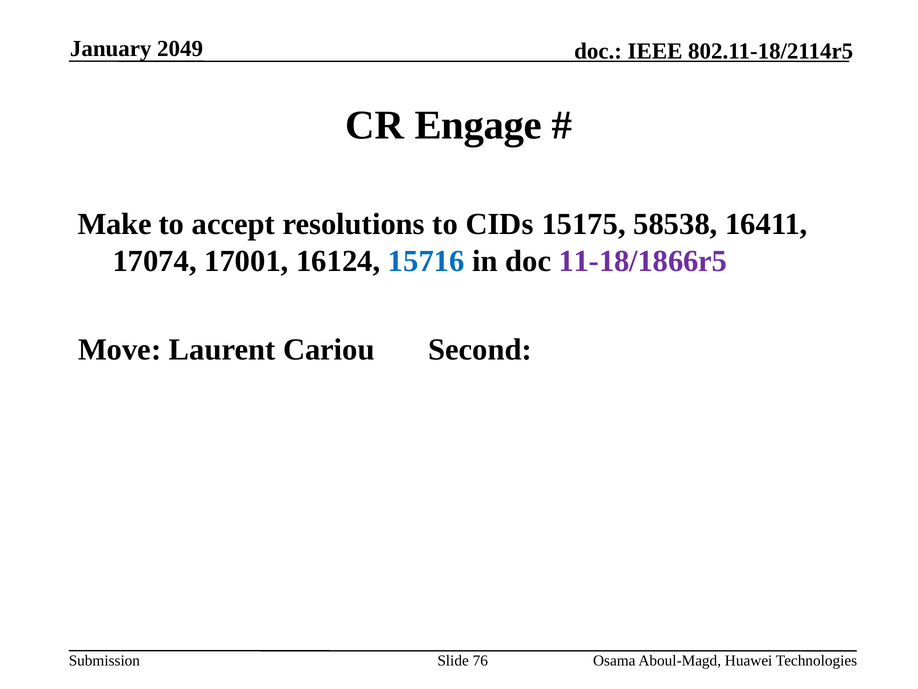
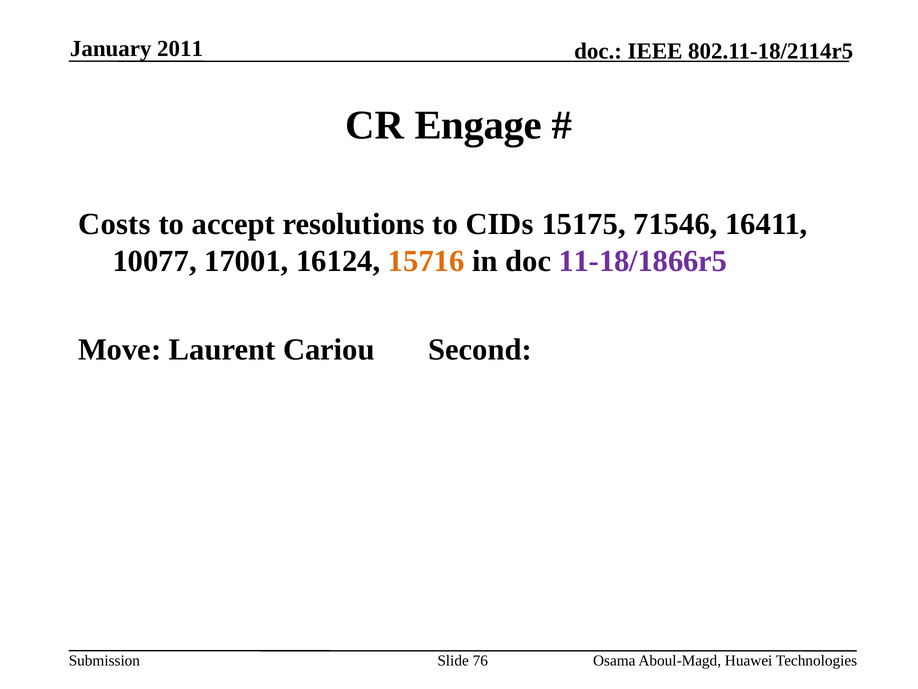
2049: 2049 -> 2011
Make: Make -> Costs
58538: 58538 -> 71546
17074: 17074 -> 10077
15716 colour: blue -> orange
